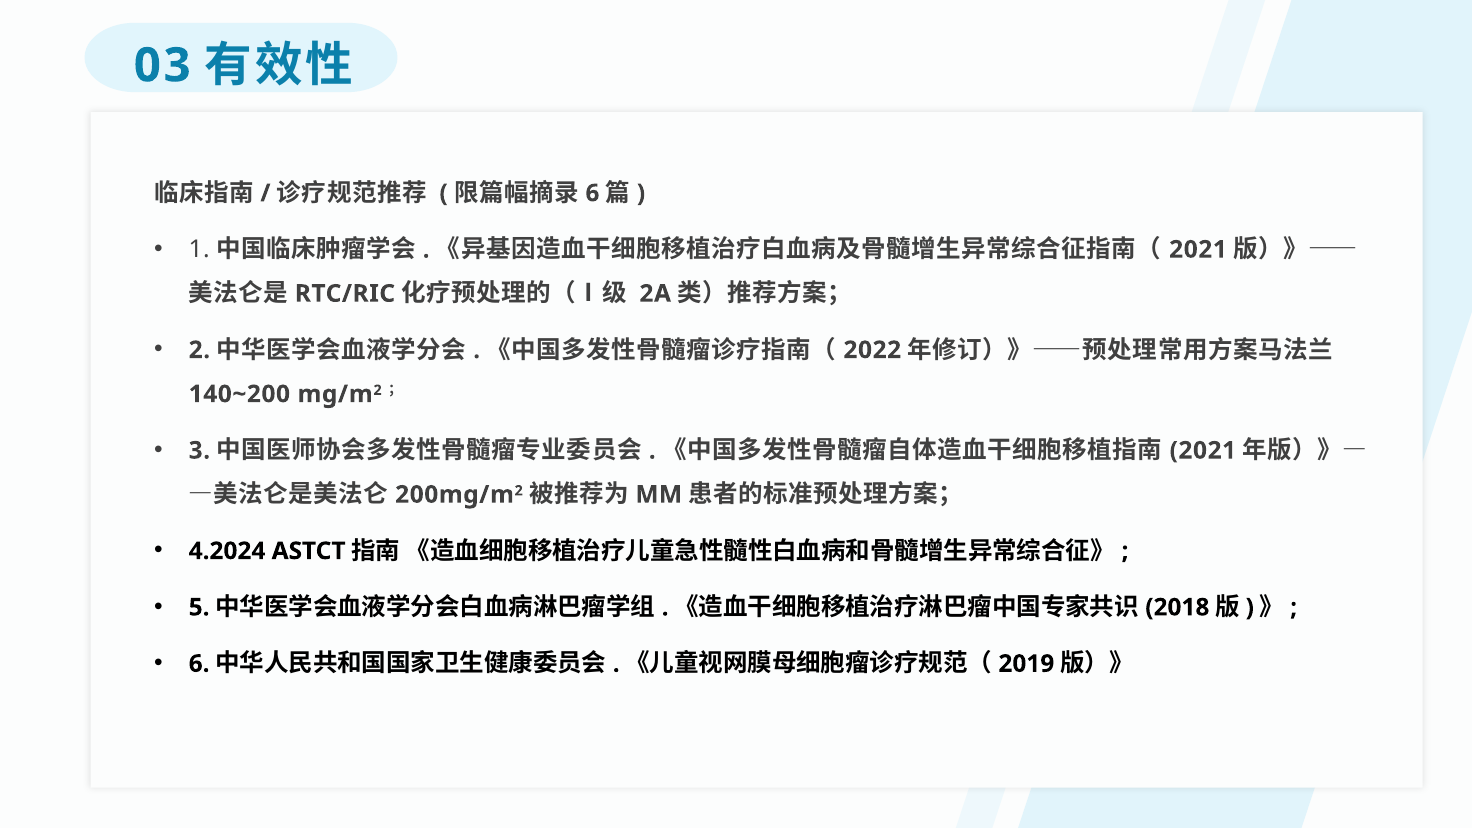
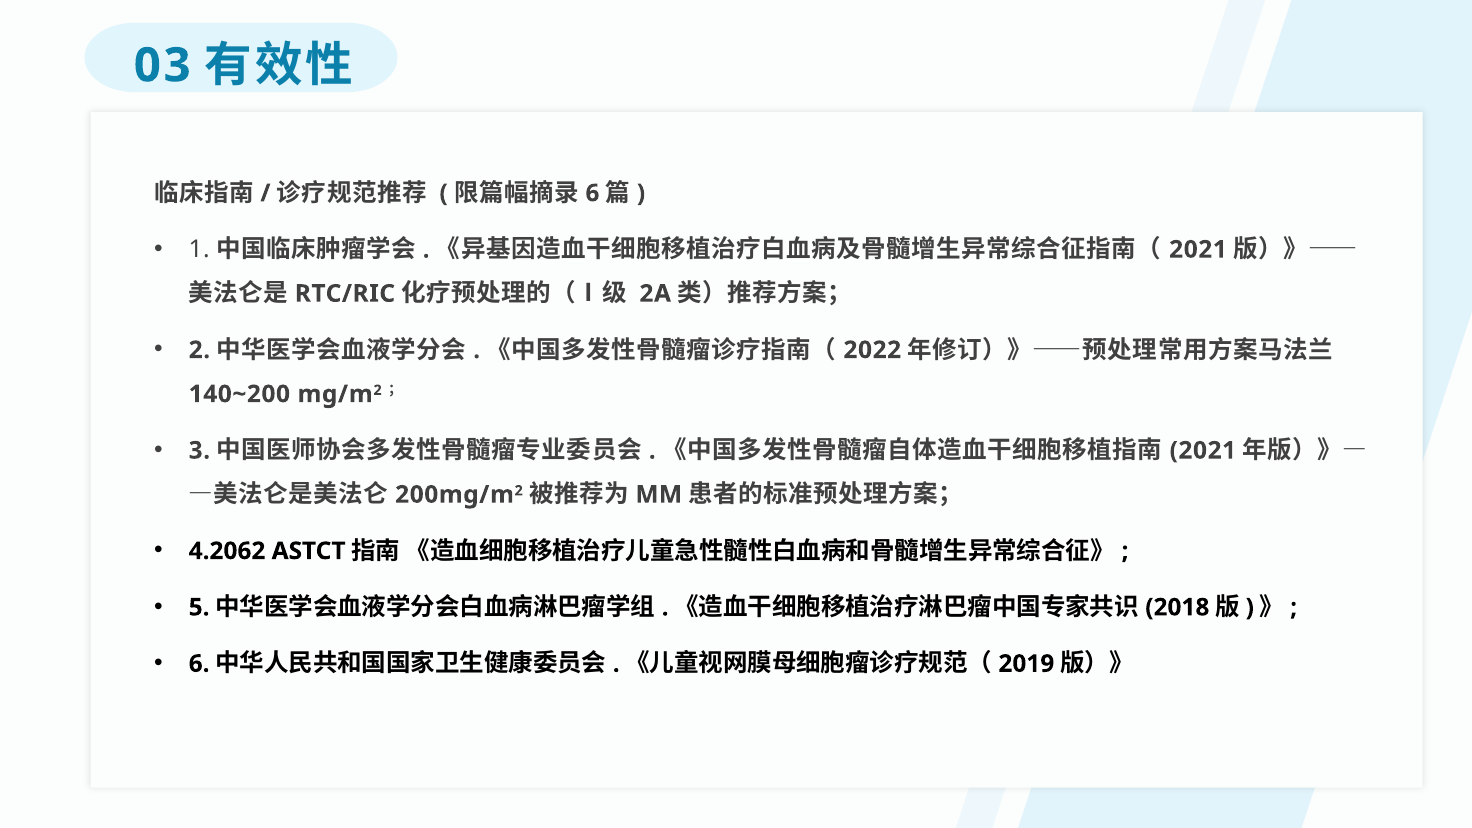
4.2024: 4.2024 -> 4.2062
